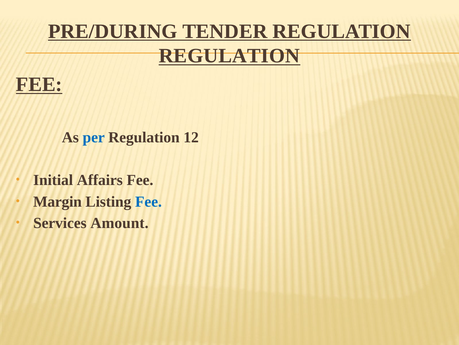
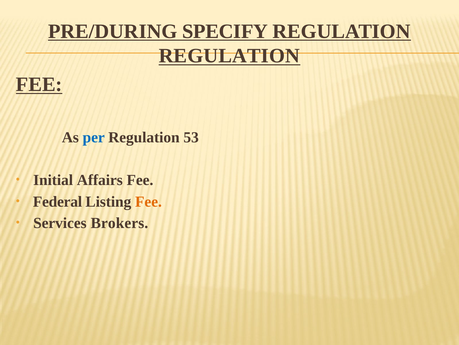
TENDER: TENDER -> SPECIFY
12: 12 -> 53
Margin: Margin -> Federal
Fee at (148, 201) colour: blue -> orange
Amount: Amount -> Brokers
